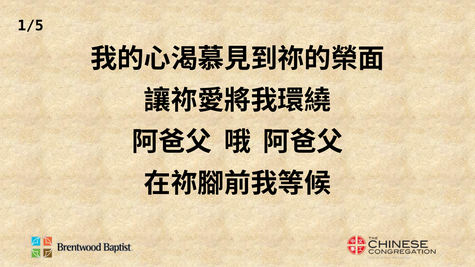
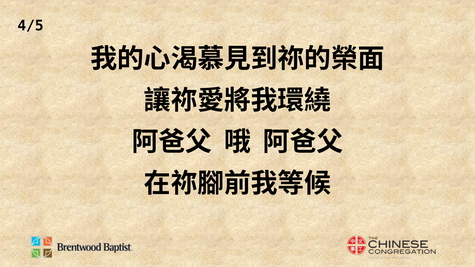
1/5: 1/5 -> 4/5
